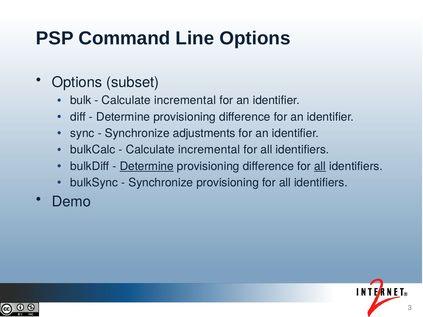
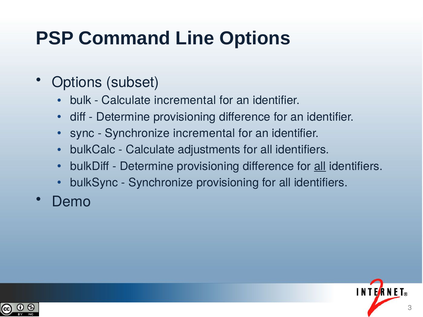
Synchronize adjustments: adjustments -> incremental
incremental at (209, 150): incremental -> adjustments
Determine at (147, 166) underline: present -> none
